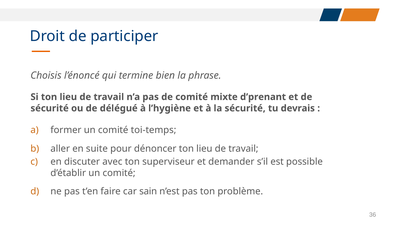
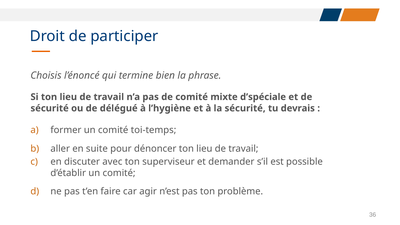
d’prenant: d’prenant -> d’spéciale
sain: sain -> agir
